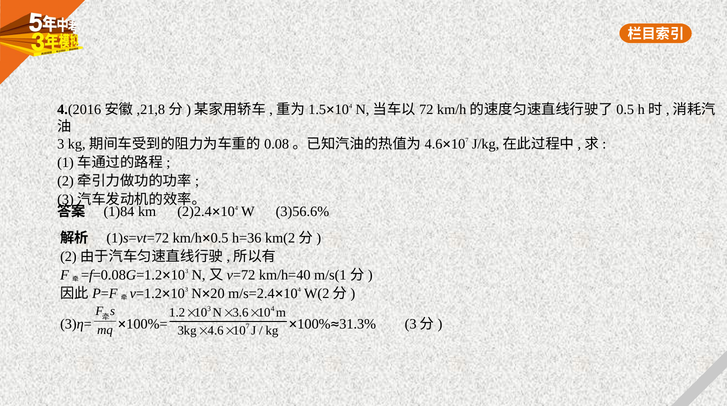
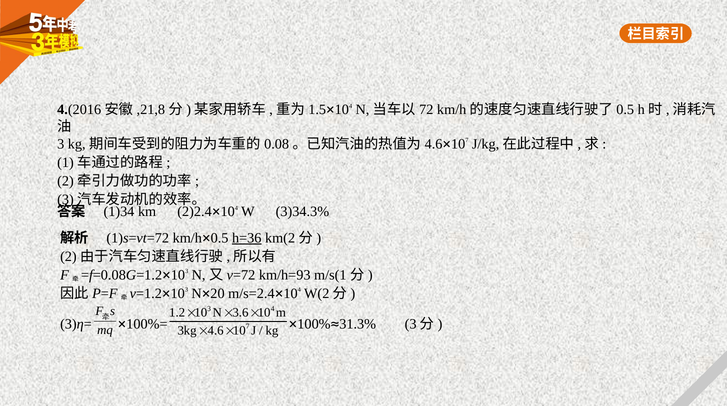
1)84: 1)84 -> 1)34
3)56.6%: 3)56.6% -> 3)34.3%
h=36 underline: none -> present
km/h=40: km/h=40 -> km/h=93
